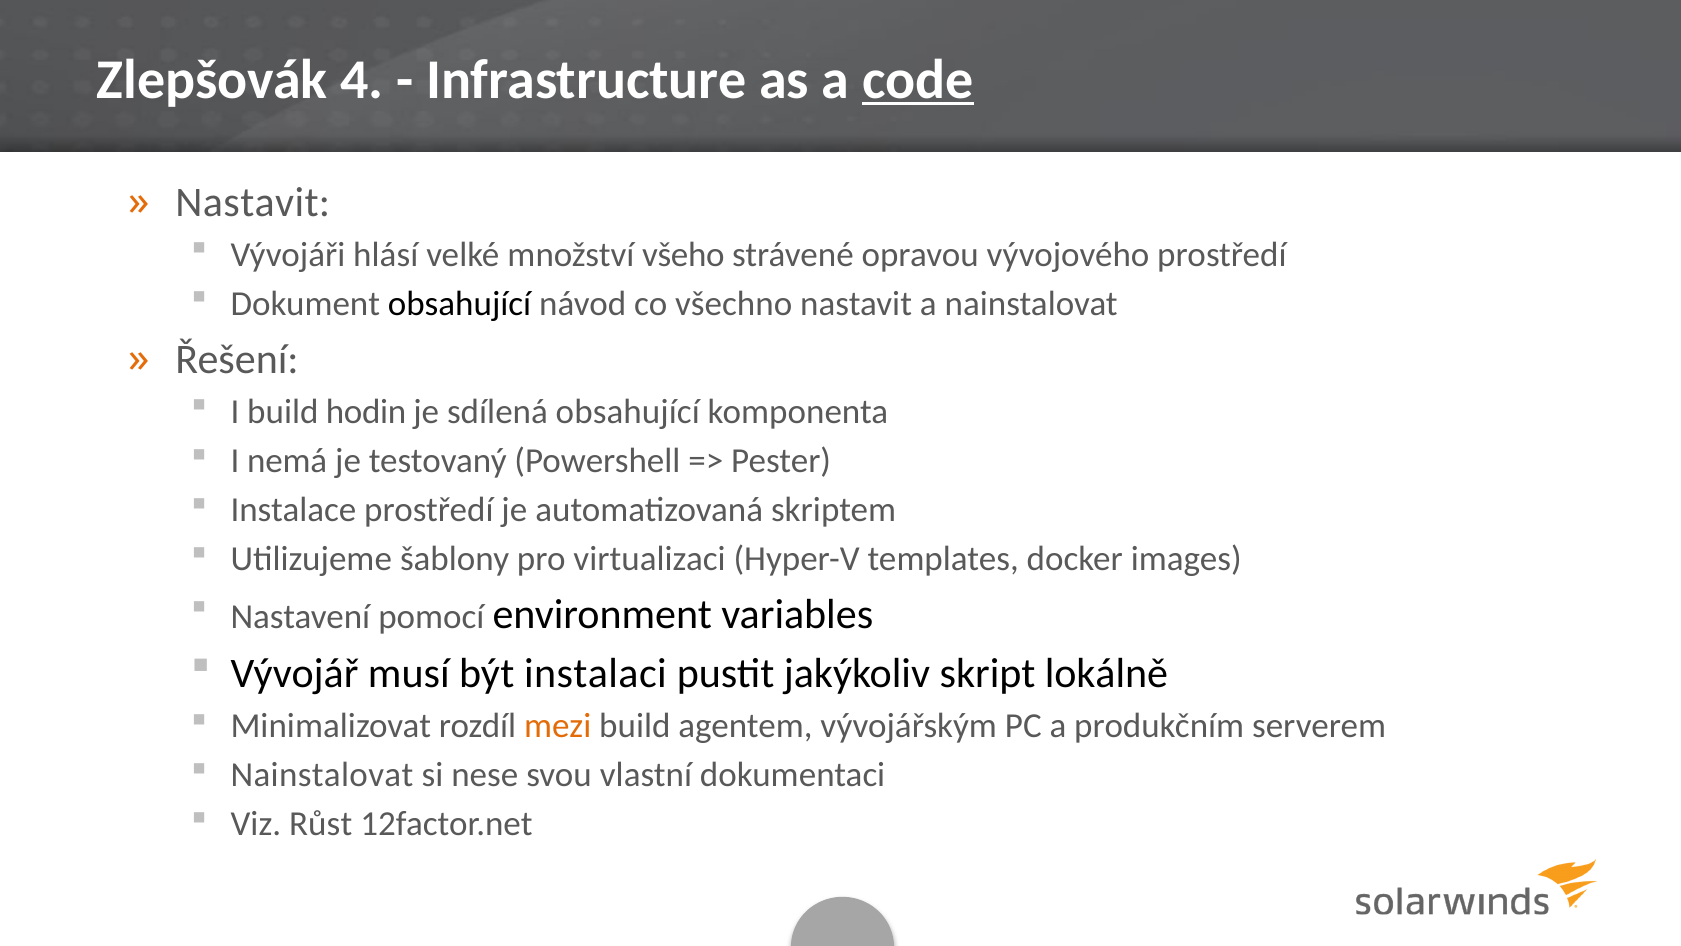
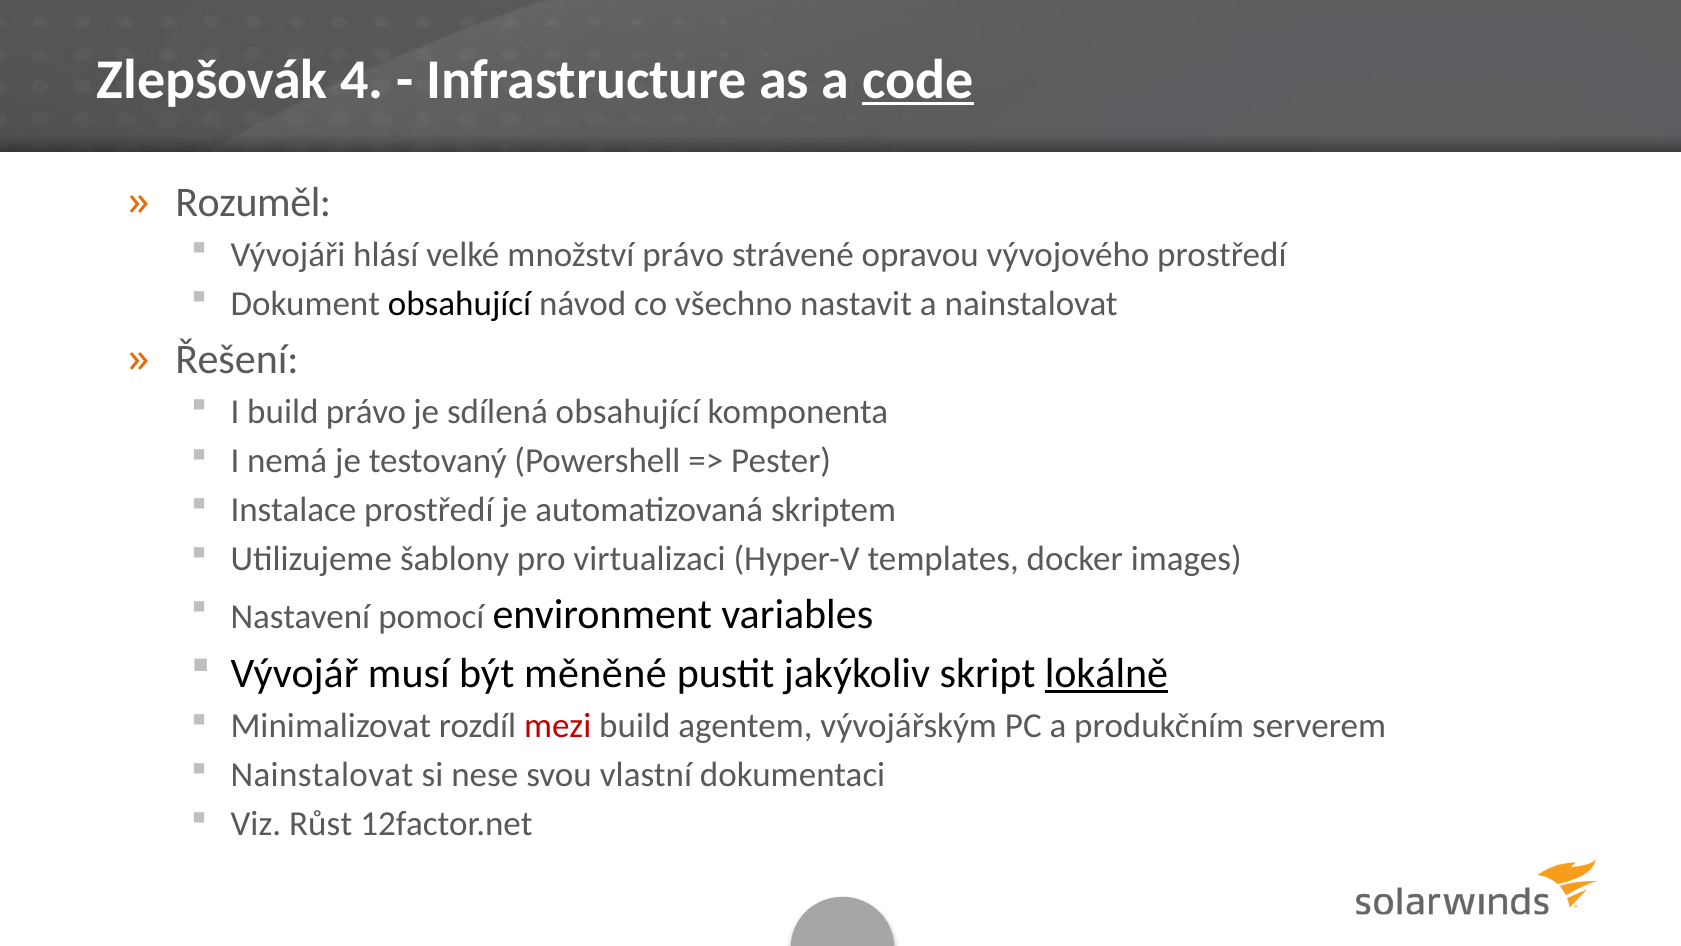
Nastavit at (253, 202): Nastavit -> Rozuměl
množství všeho: všeho -> právo
build hodin: hodin -> právo
instalaci: instalaci -> měněné
lokálně underline: none -> present
mezi colour: orange -> red
